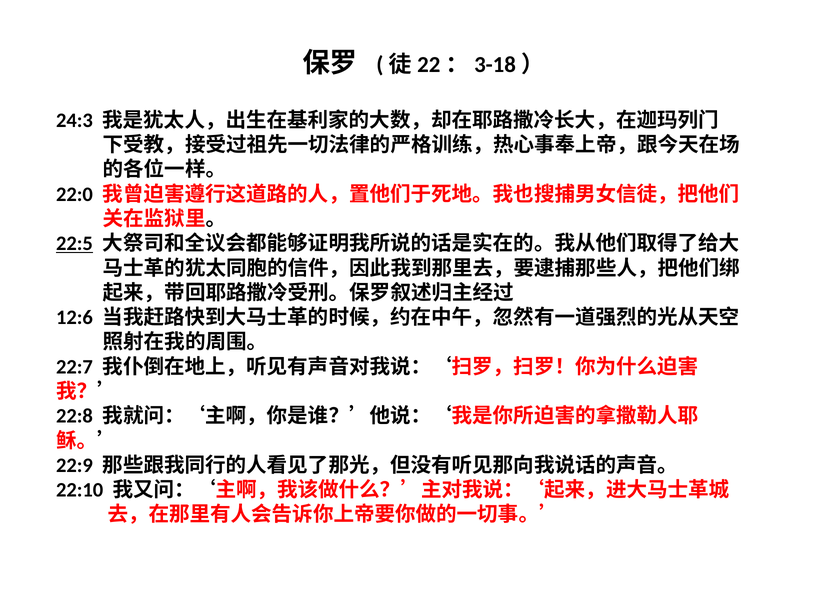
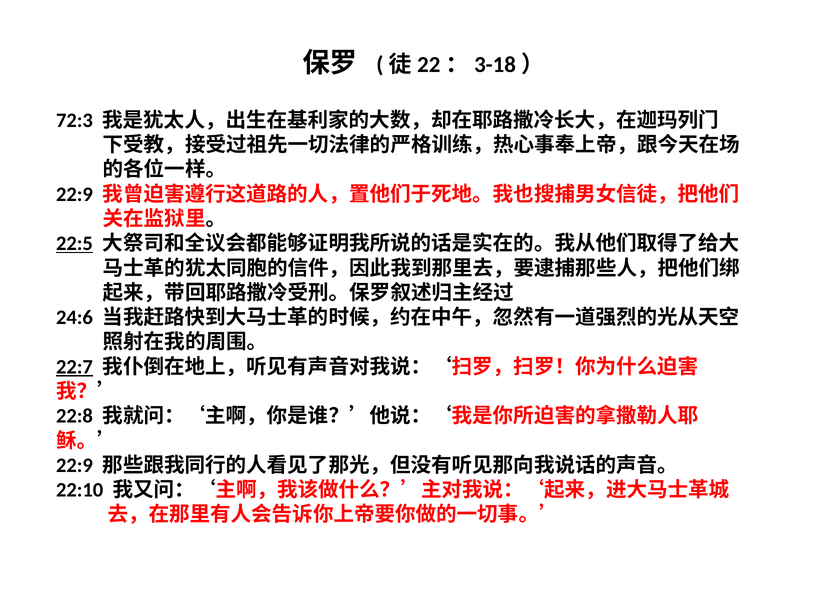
24:3: 24:3 -> 72:3
22:0 at (74, 195): 22:0 -> 22:9
12:6: 12:6 -> 24:6
22:7 underline: none -> present
